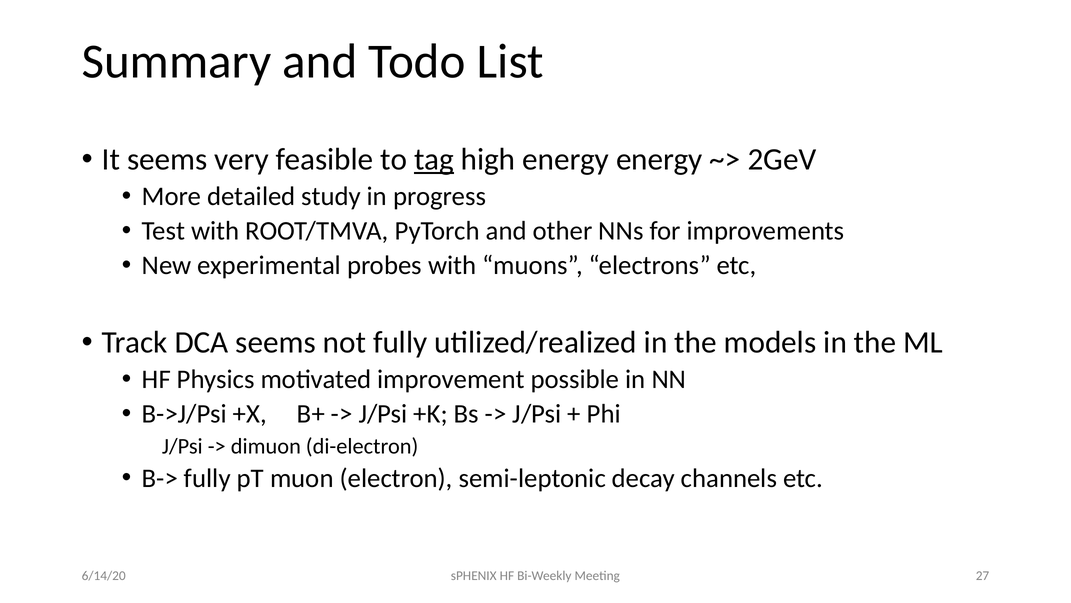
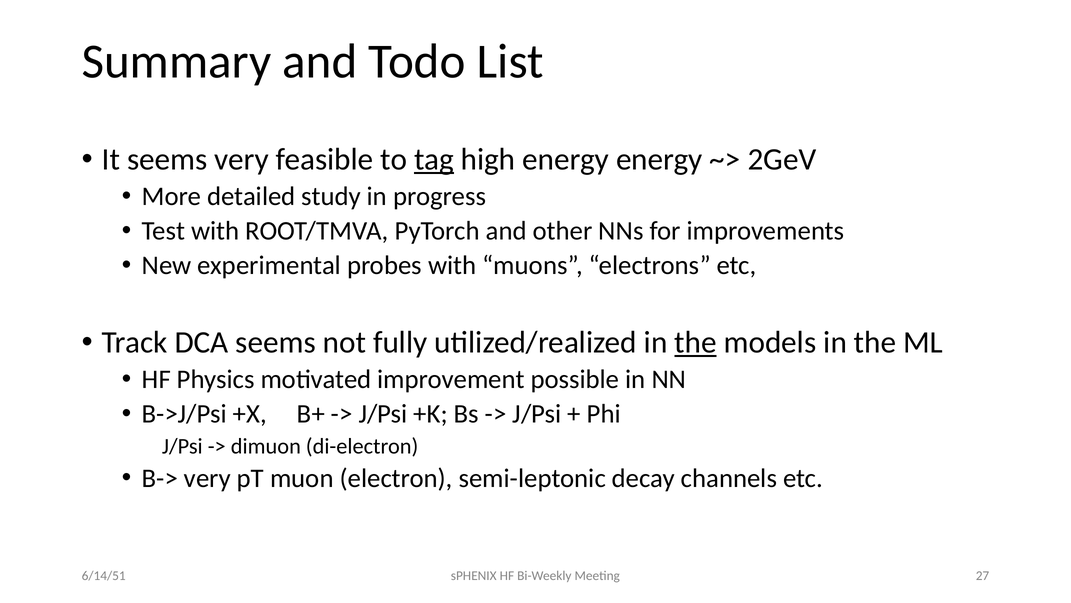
the at (696, 342) underline: none -> present
B-> fully: fully -> very
6/14/20: 6/14/20 -> 6/14/51
